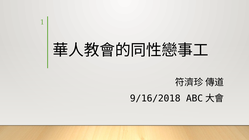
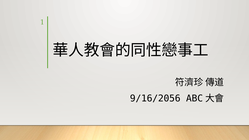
9/16/2018: 9/16/2018 -> 9/16/2056
